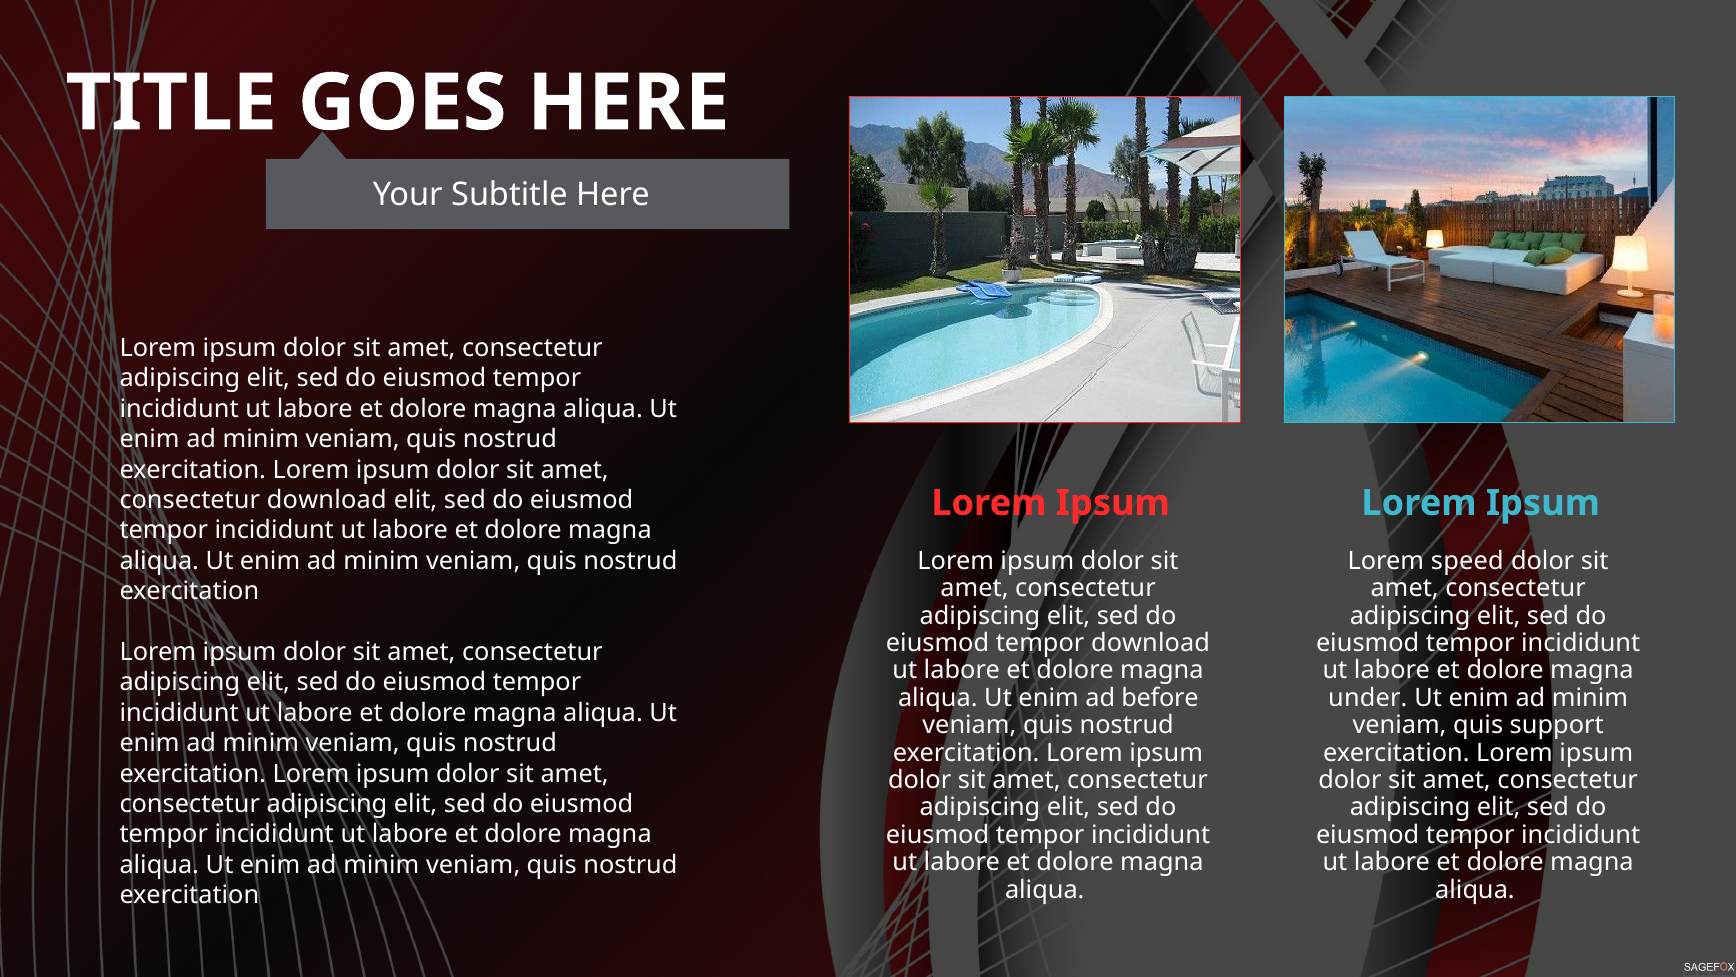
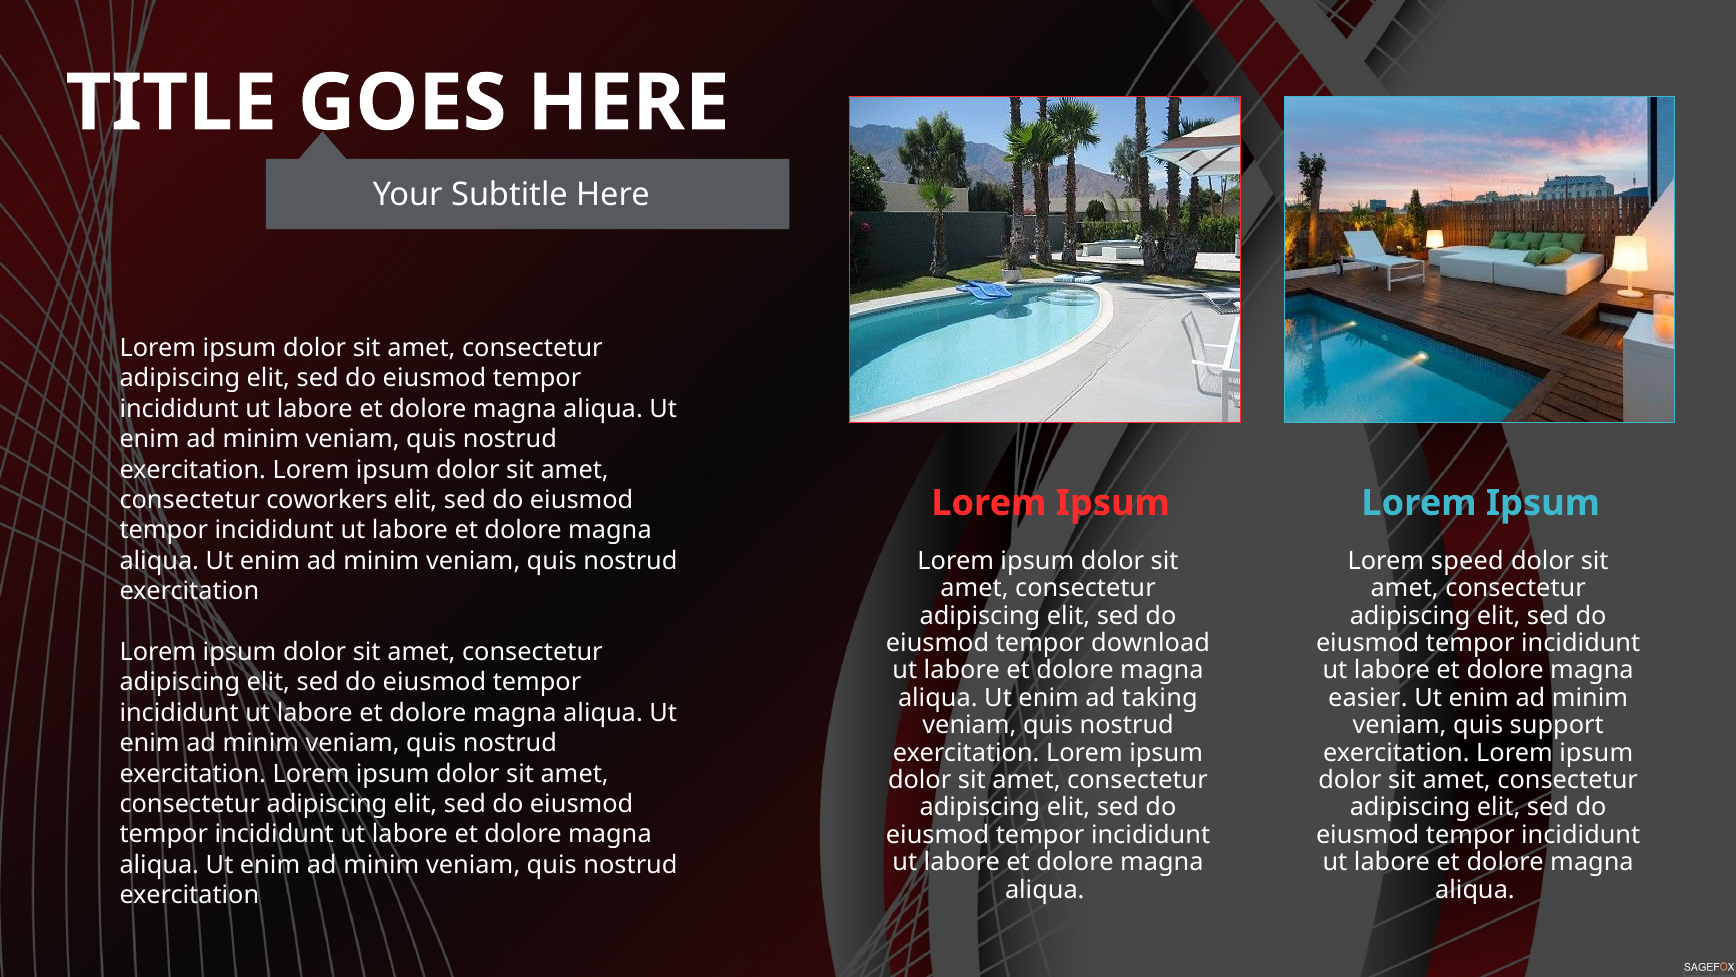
consectetur download: download -> coworkers
before: before -> taking
under: under -> easier
